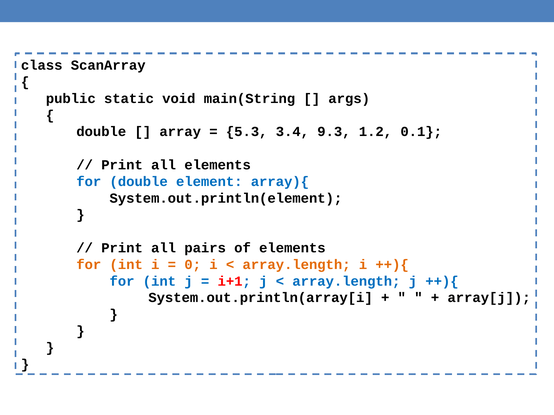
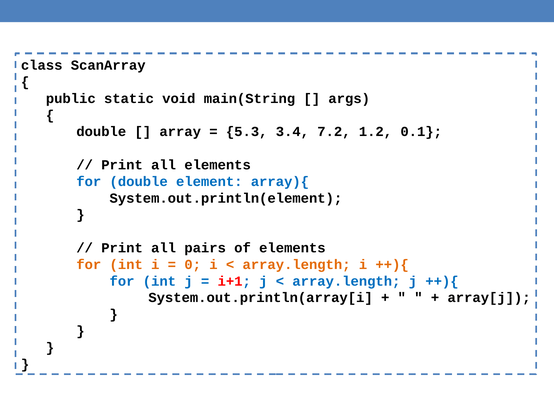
9.3: 9.3 -> 7.2
